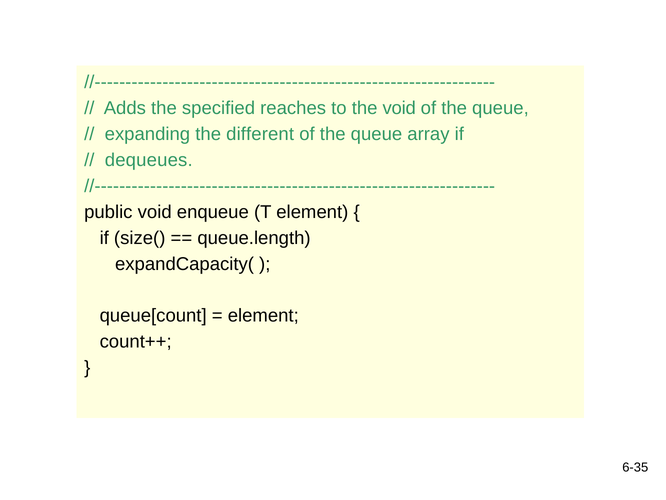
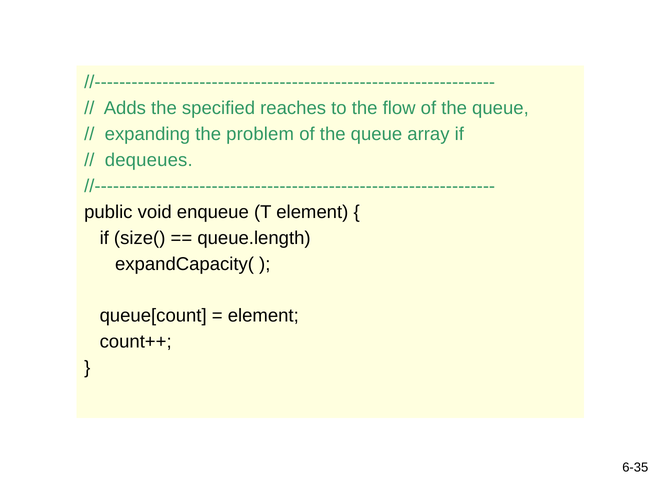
the void: void -> flow
different: different -> problem
